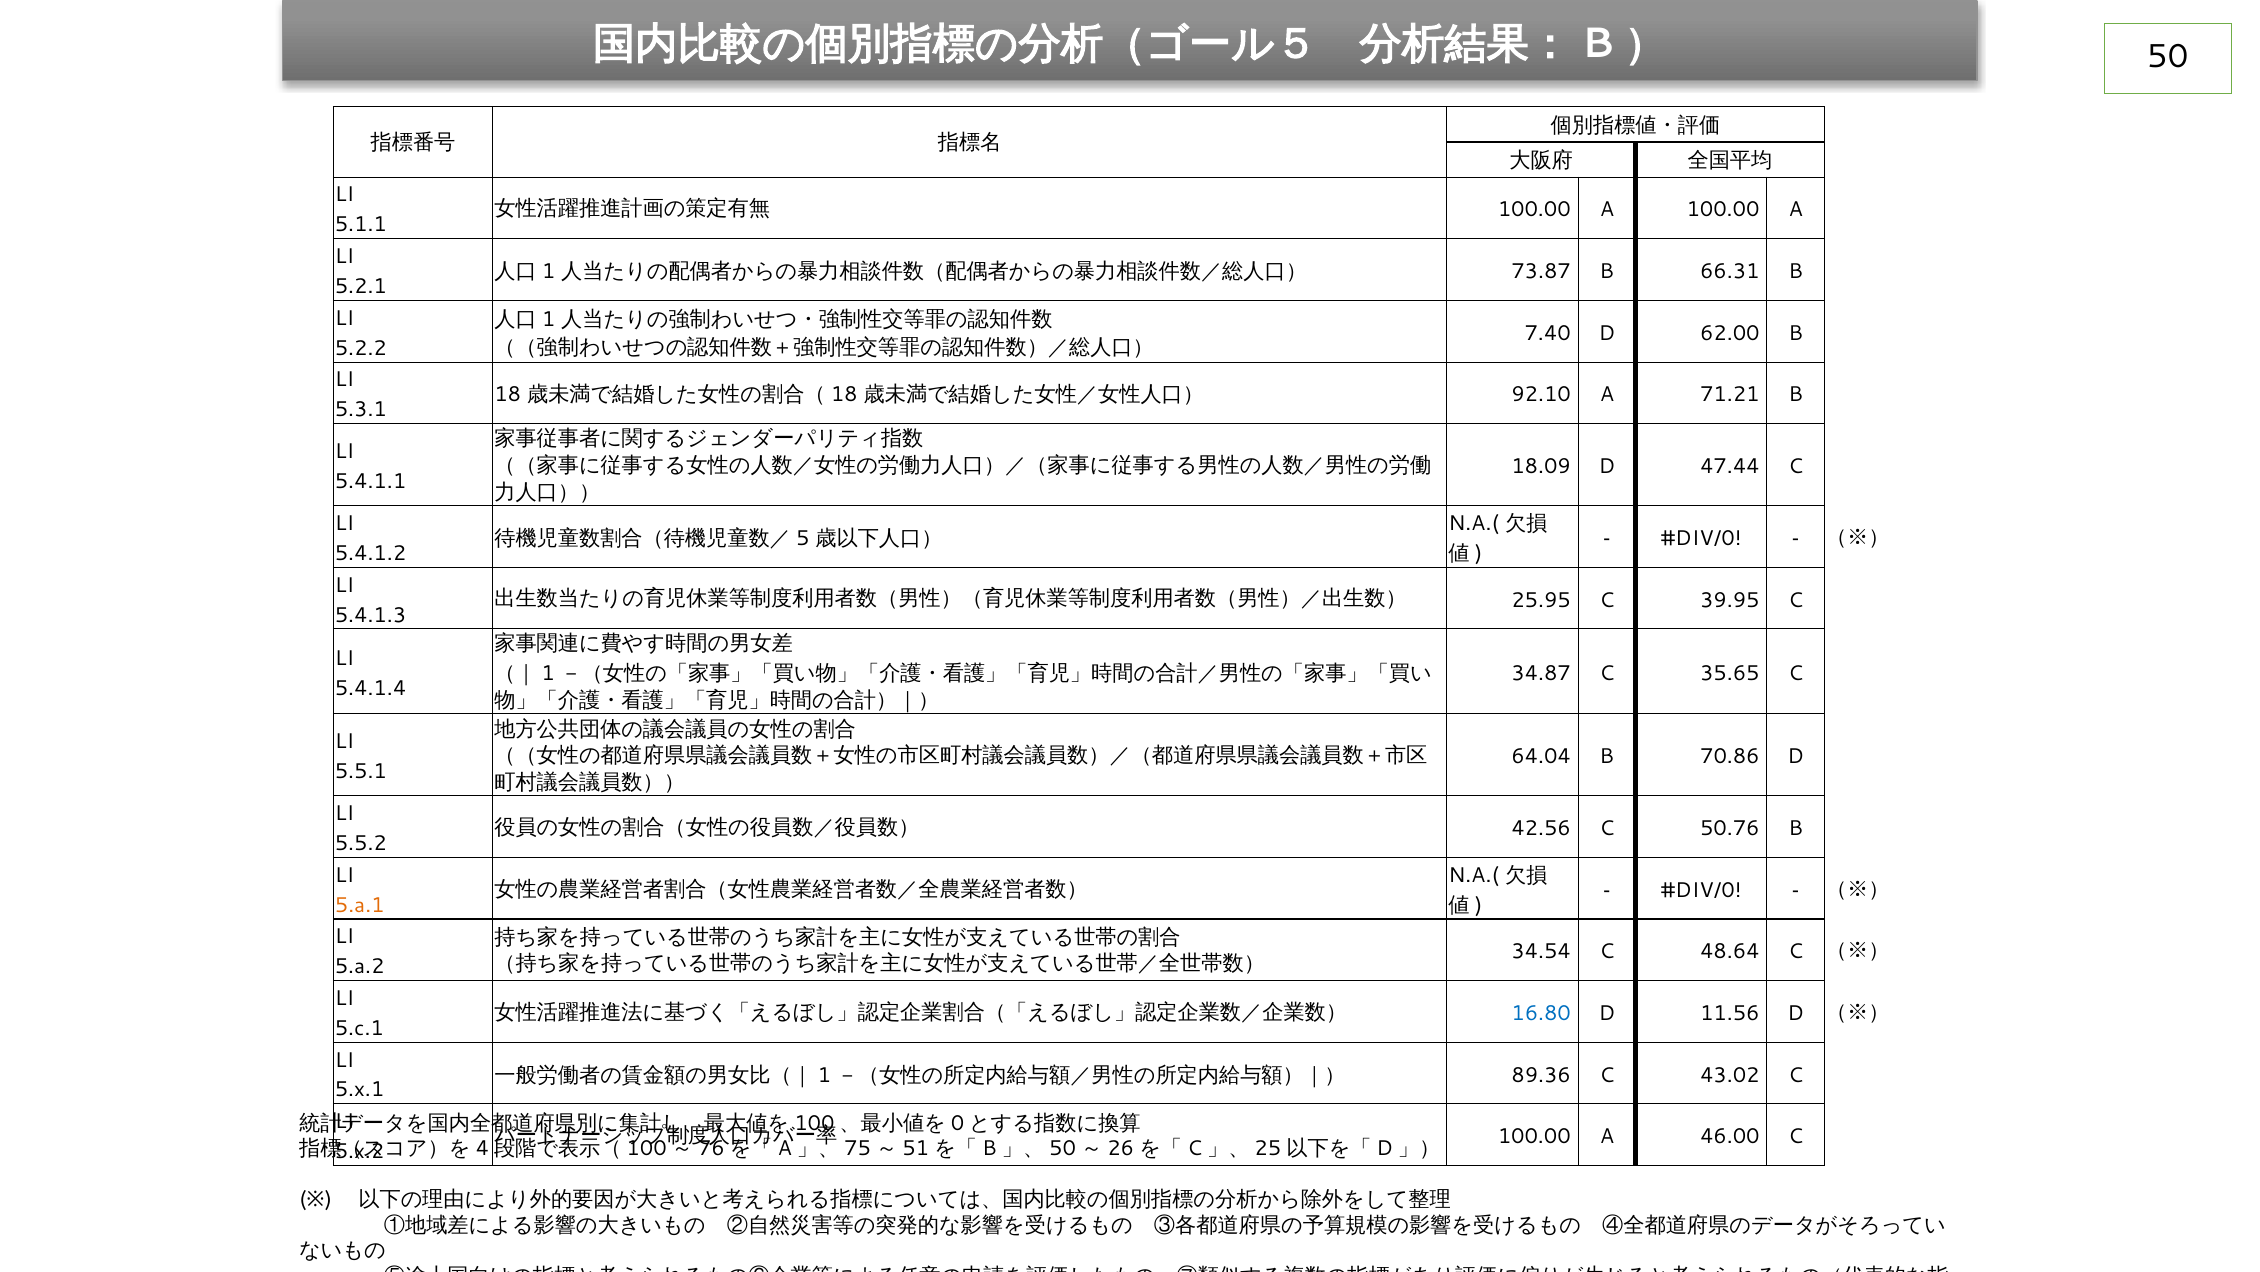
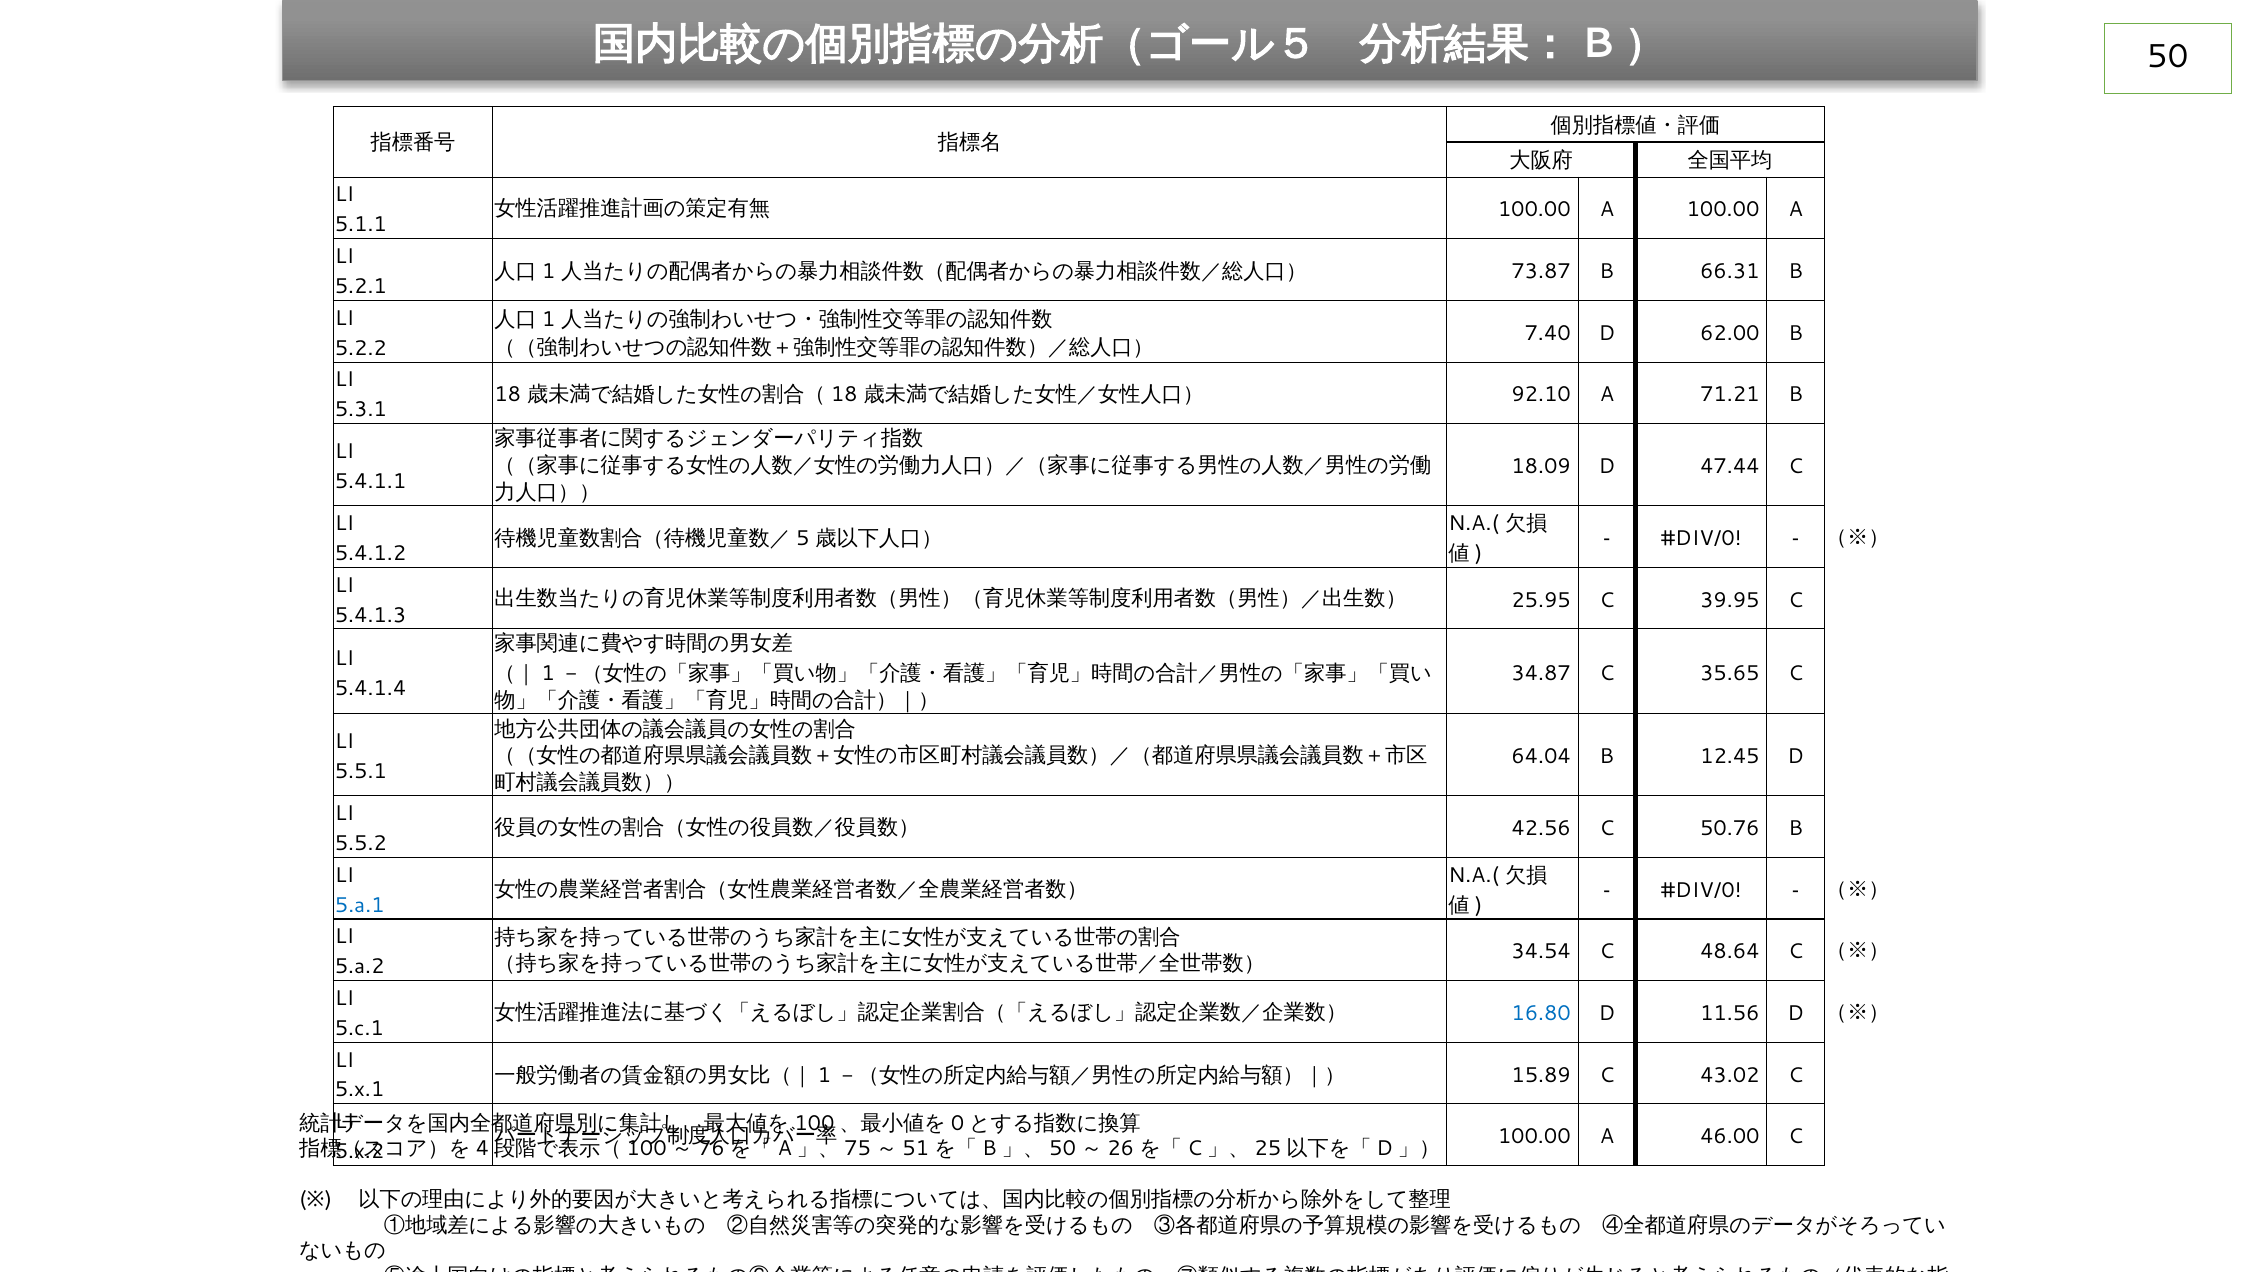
70.86: 70.86 -> 12.45
5.a.1 colour: orange -> blue
89.36: 89.36 -> 15.89
